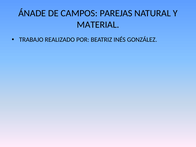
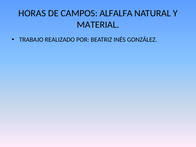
ÁNADE: ÁNADE -> HORAS
PAREJAS: PAREJAS -> ALFALFA
